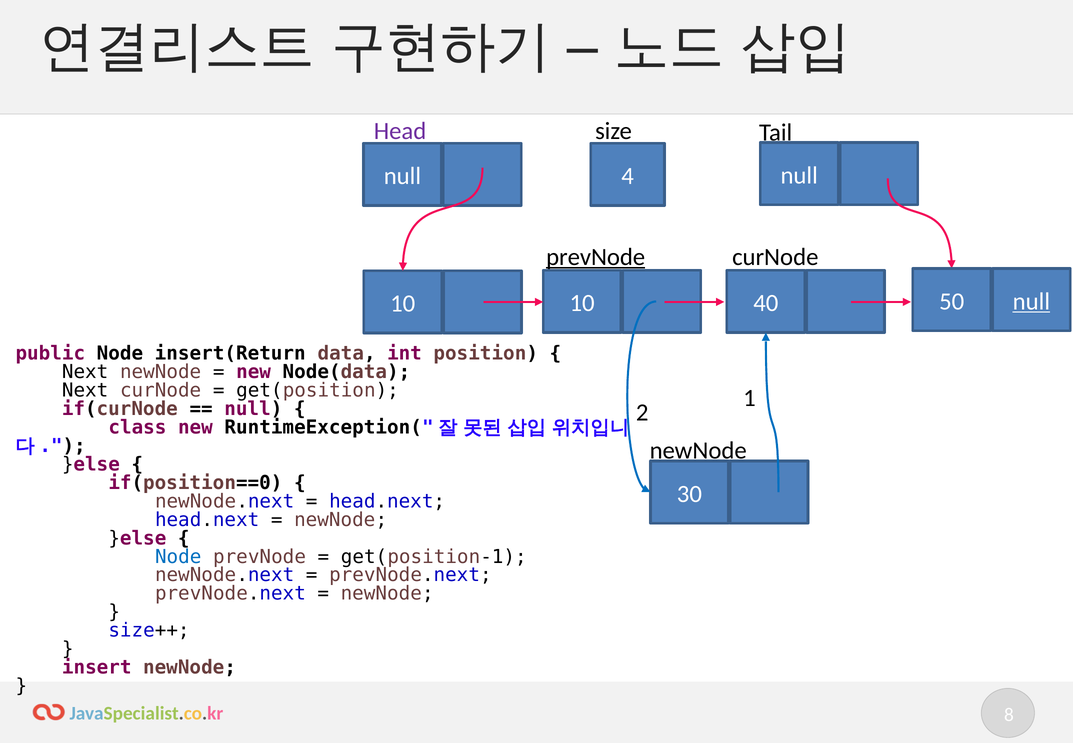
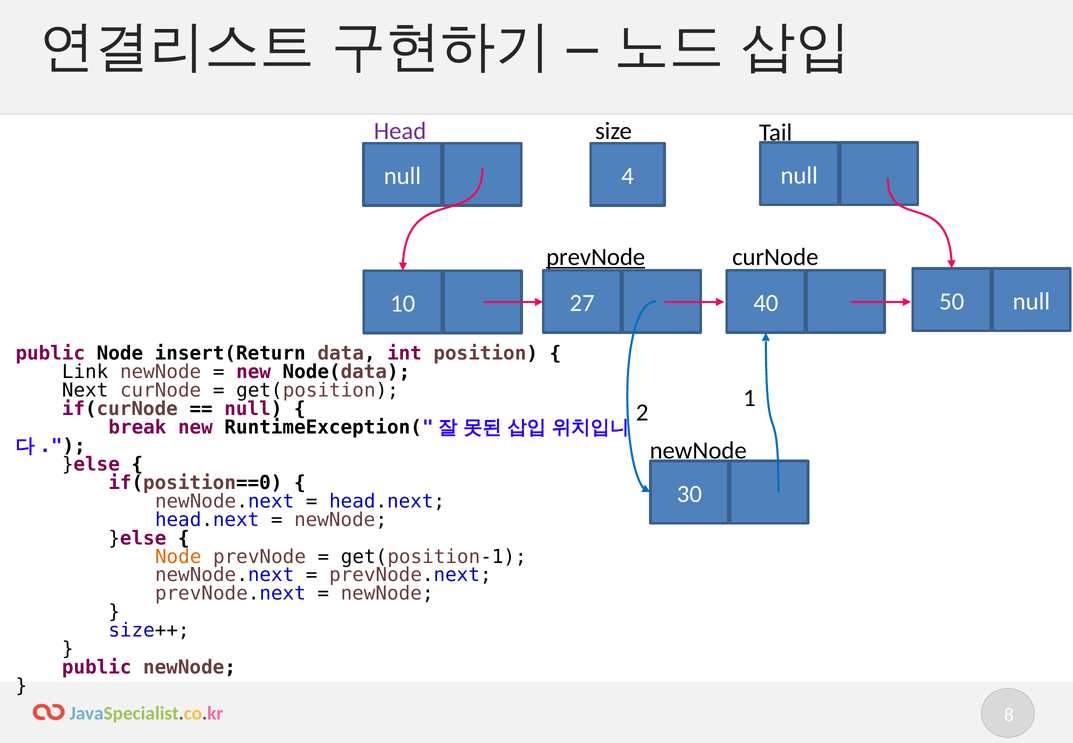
null at (1031, 301) underline: present -> none
10 10: 10 -> 27
Next at (85, 372): Next -> Link
class: class -> break
Node at (178, 557) colour: blue -> orange
insert at (97, 667): insert -> public
